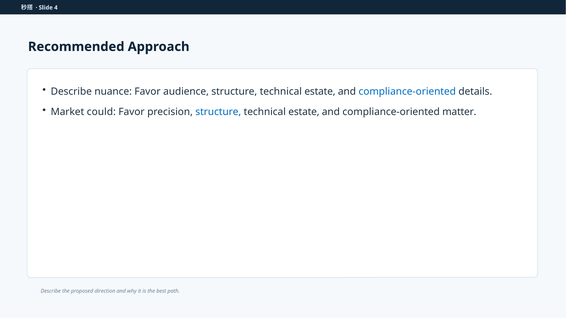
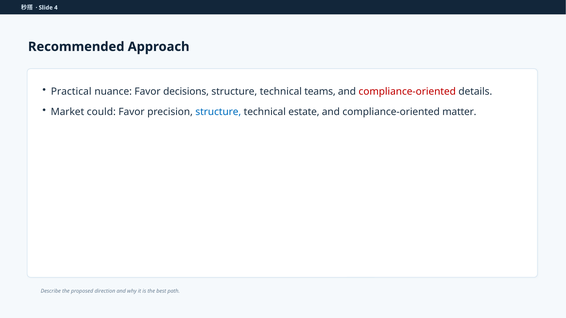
Describe at (71, 92): Describe -> Practical
audience: audience -> decisions
estate at (320, 92): estate -> teams
compliance-oriented at (407, 92) colour: blue -> red
